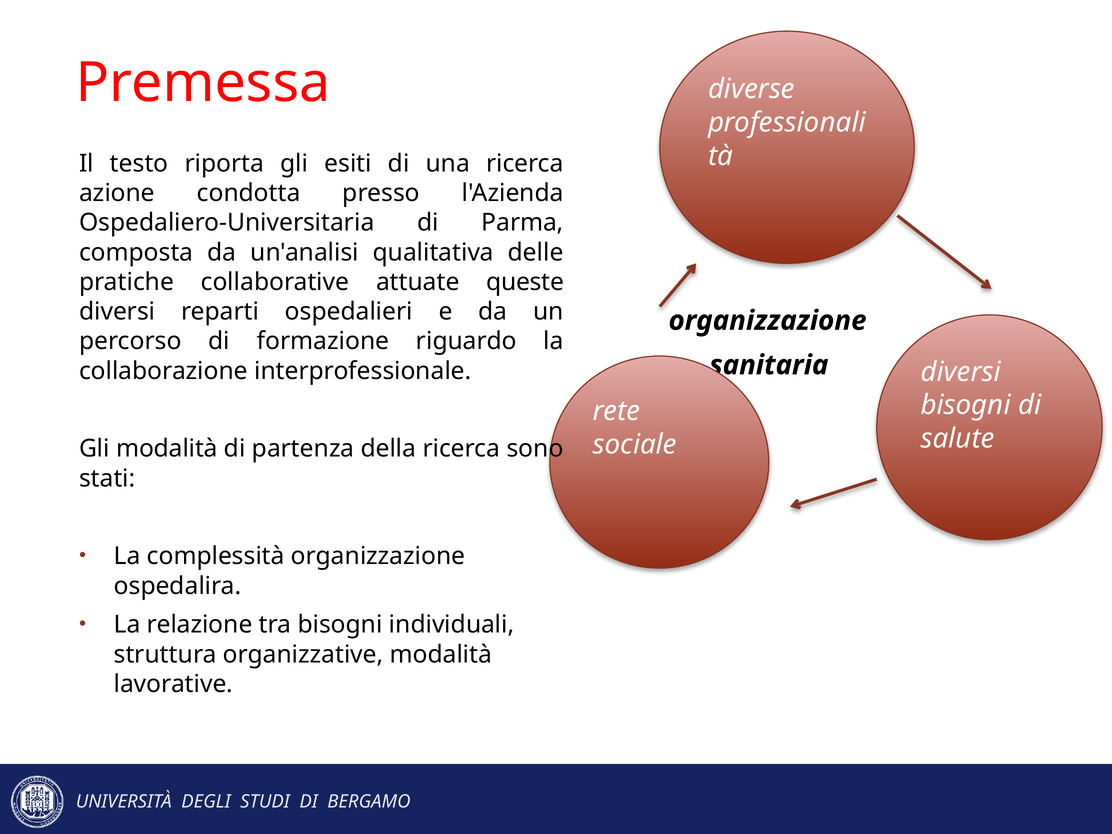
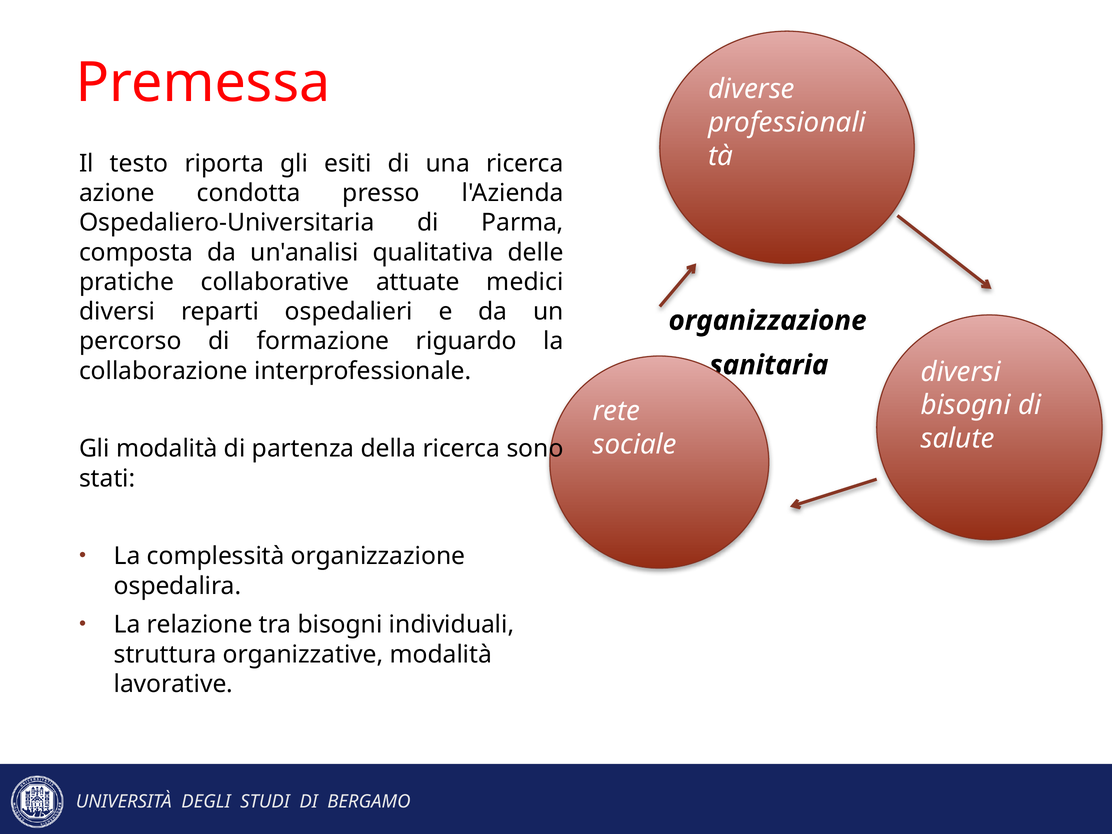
queste: queste -> medici
